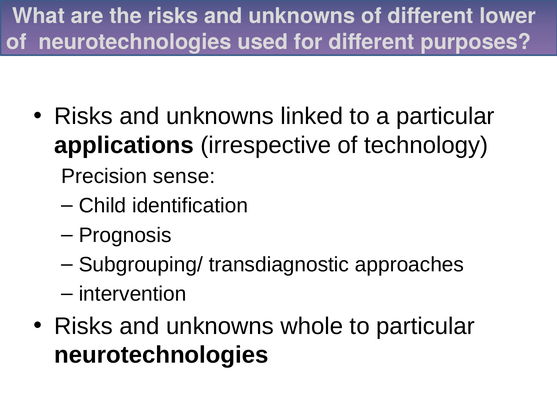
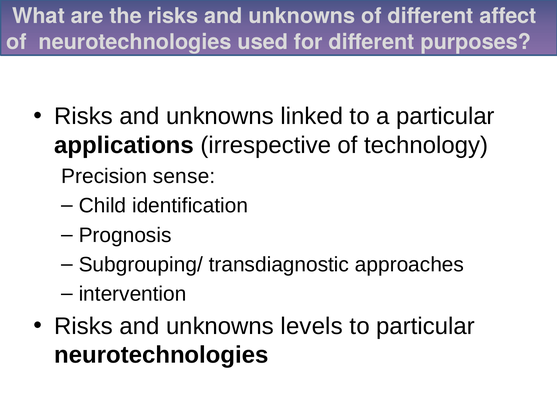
lower: lower -> affect
whole: whole -> levels
